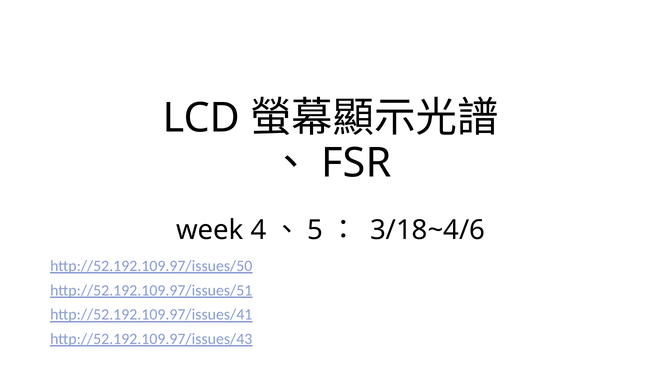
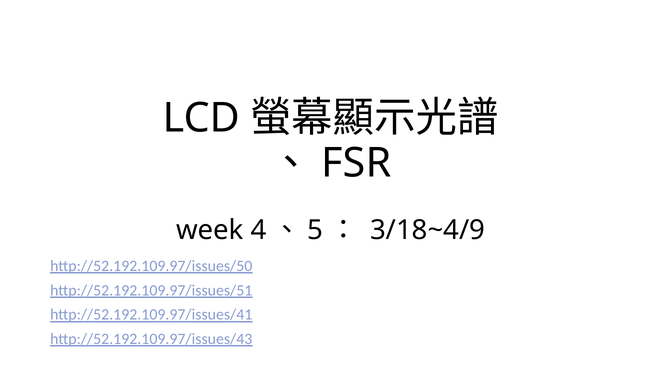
3/18~4/6: 3/18~4/6 -> 3/18~4/9
